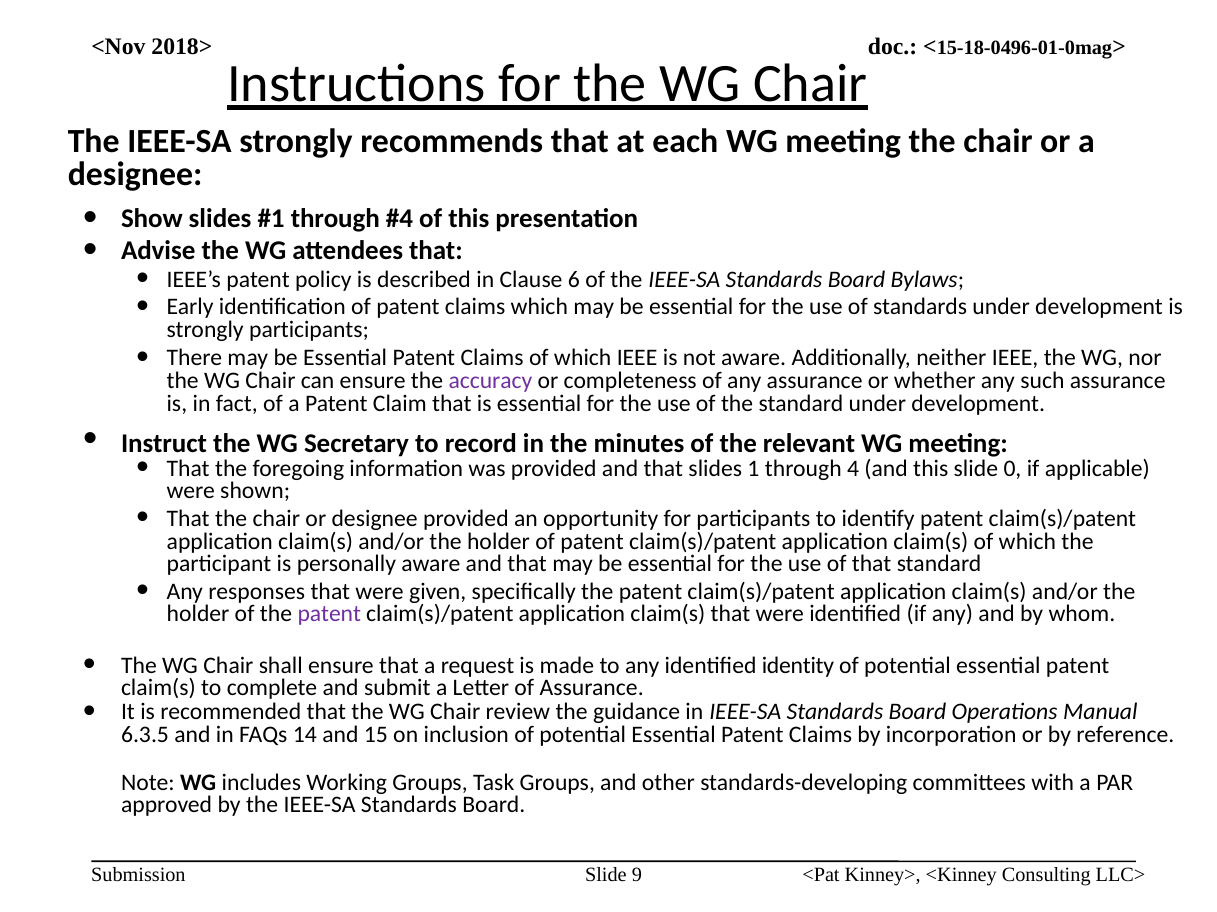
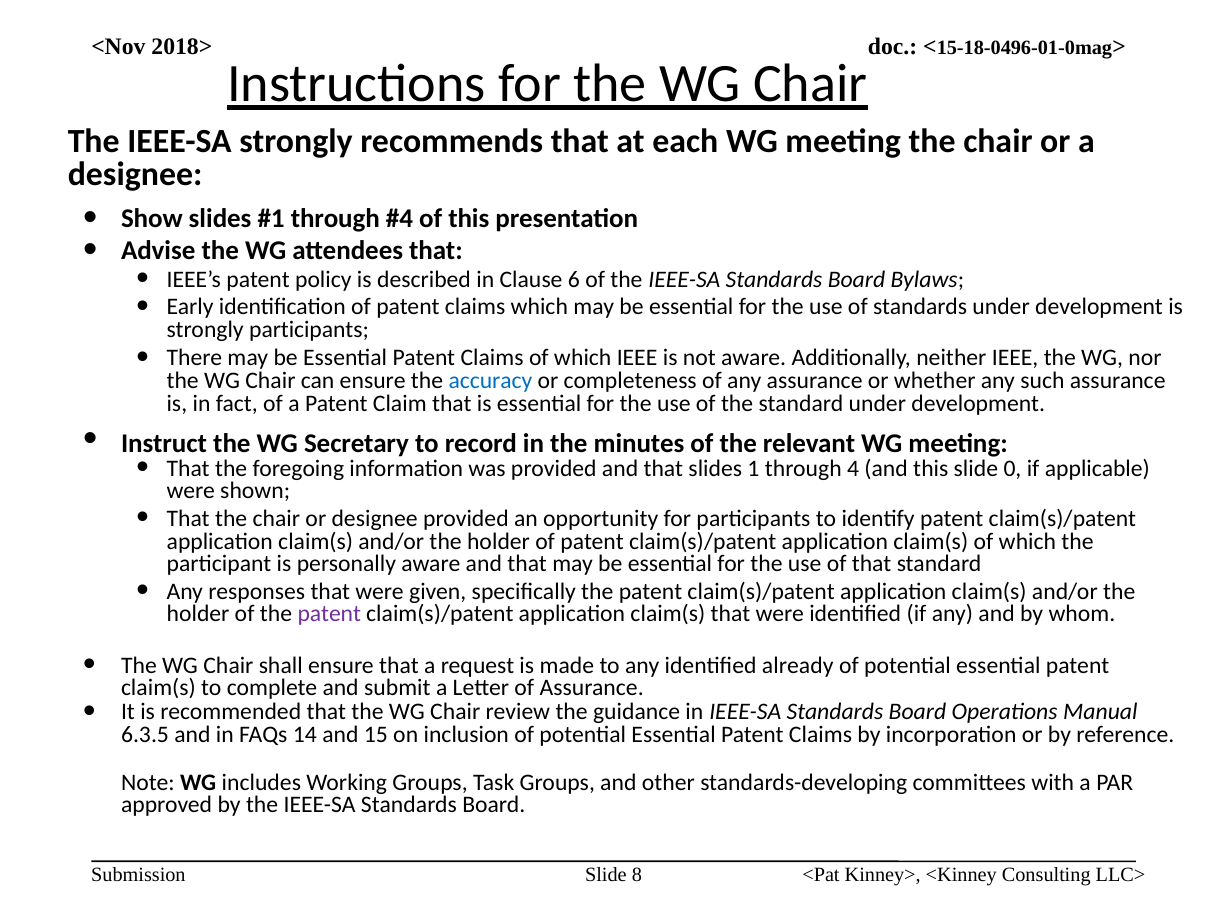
accuracy colour: purple -> blue
identity: identity -> already
9: 9 -> 8
